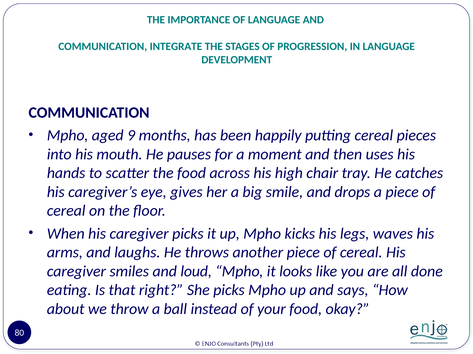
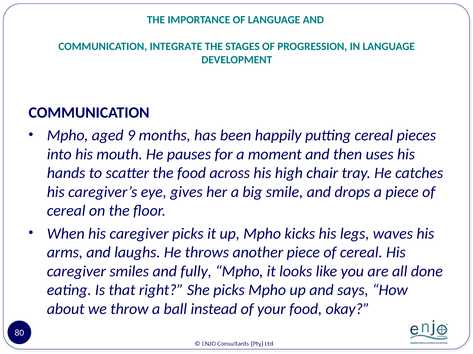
loud: loud -> fully
